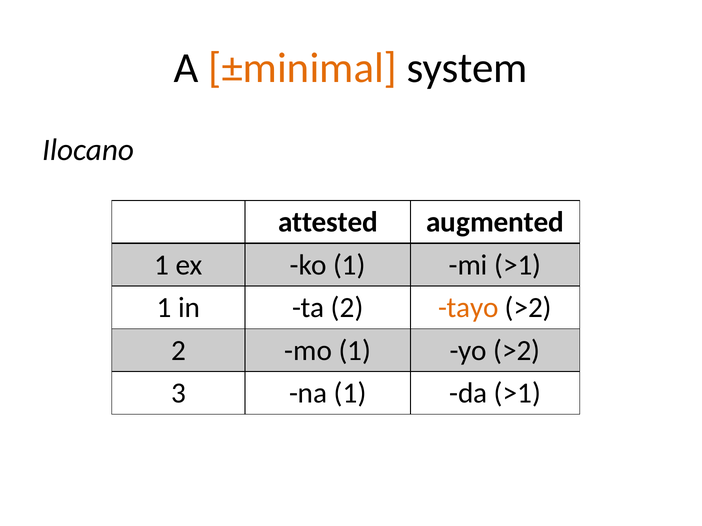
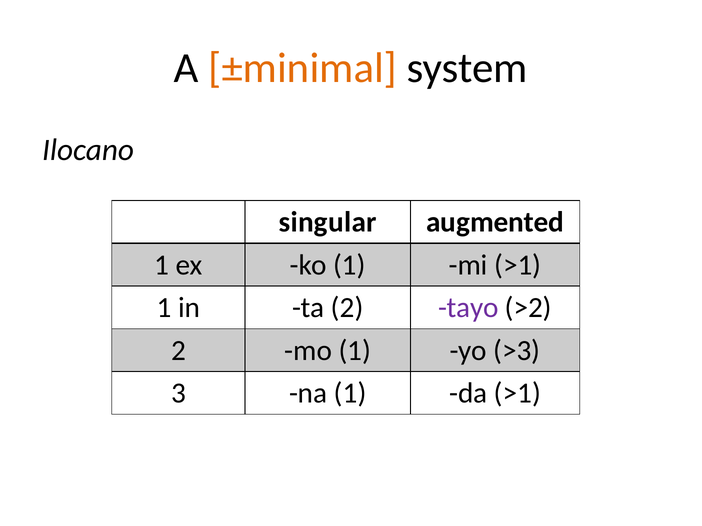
attested: attested -> singular
tayo colour: orange -> purple
yo >2: >2 -> >3
